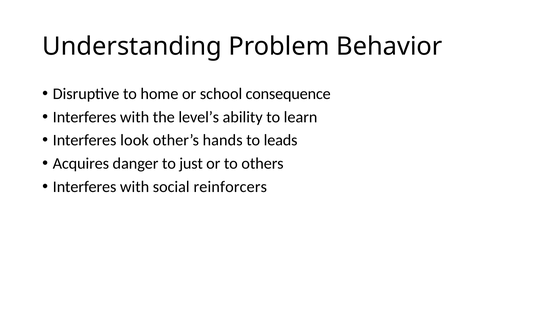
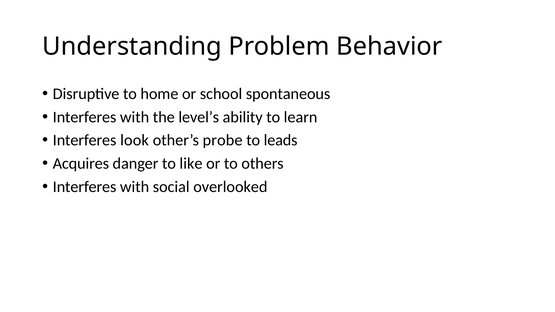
consequence: consequence -> spontaneous
hands: hands -> probe
just: just -> like
reinforcers: reinforcers -> overlooked
